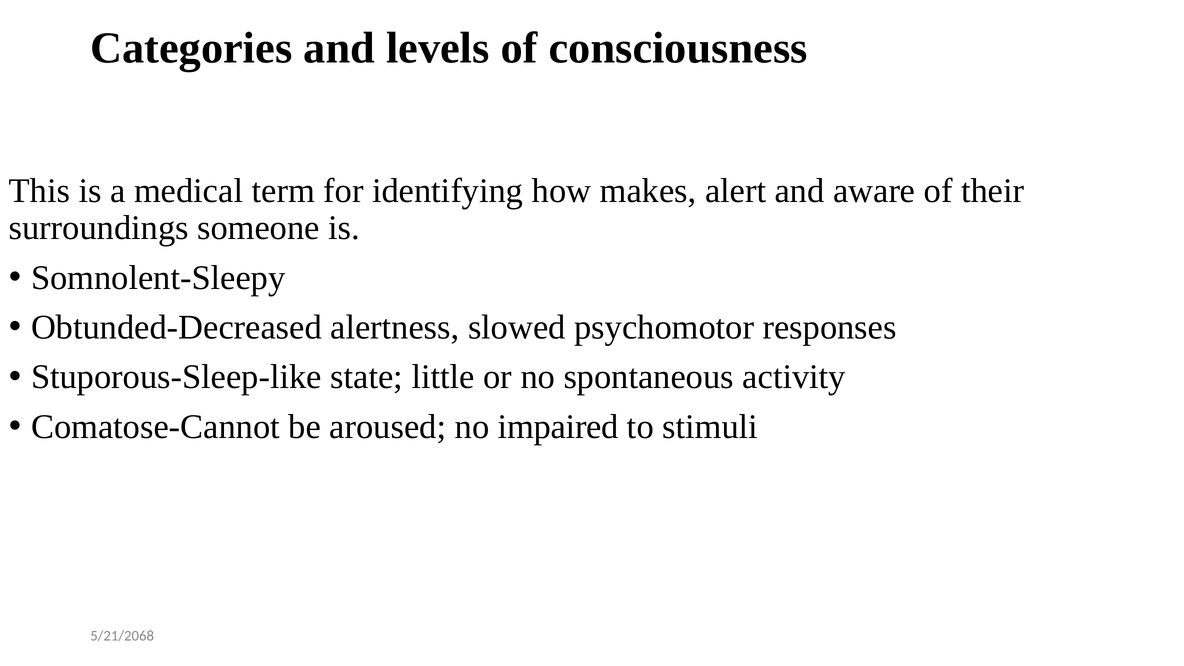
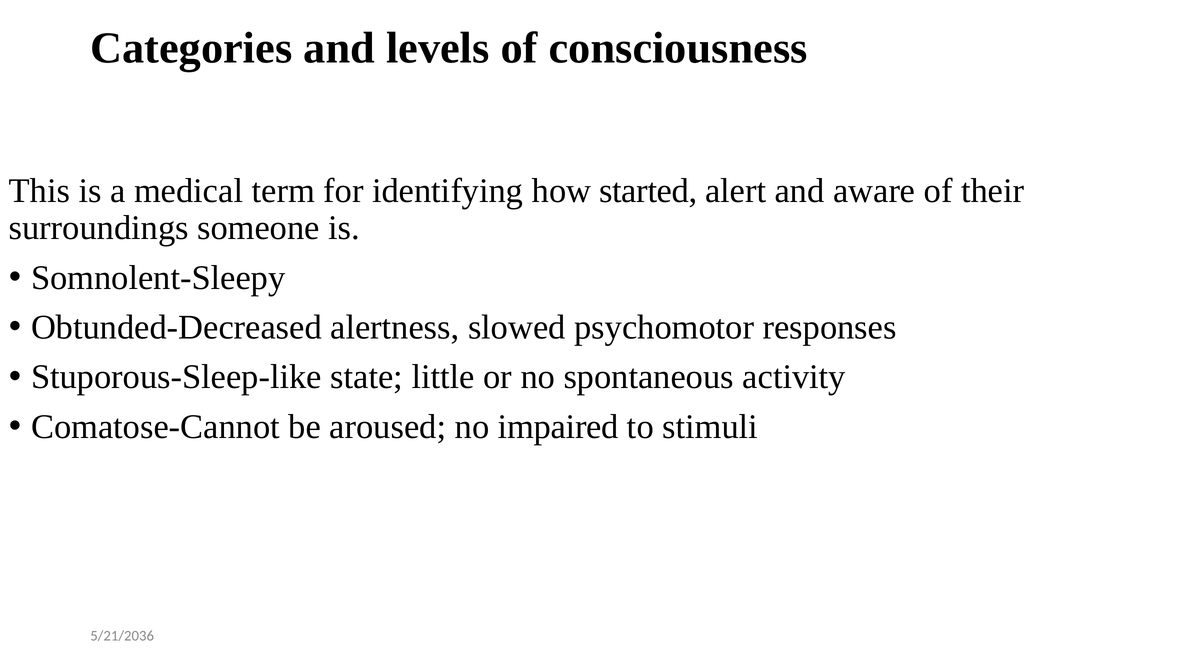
makes: makes -> started
5/21/2068: 5/21/2068 -> 5/21/2036
